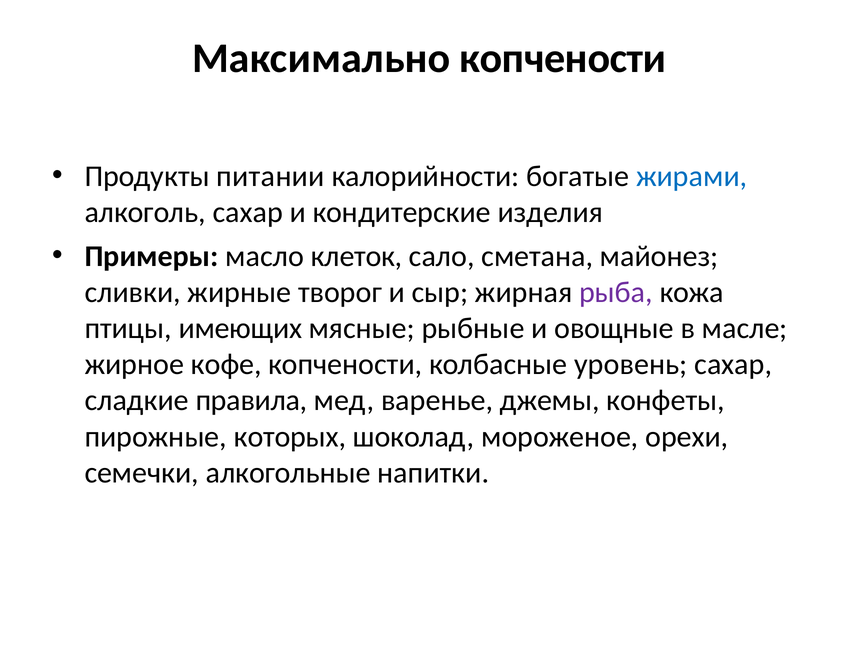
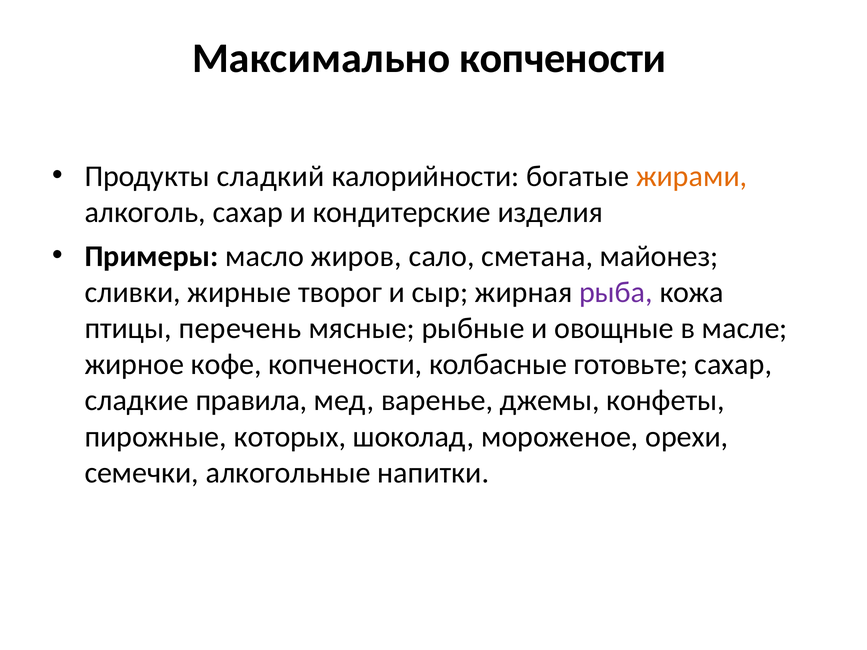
питании: питании -> сладкий
жирами colour: blue -> orange
клеток: клеток -> жиров
имеющих: имеющих -> перечень
уровень: уровень -> готовьте
